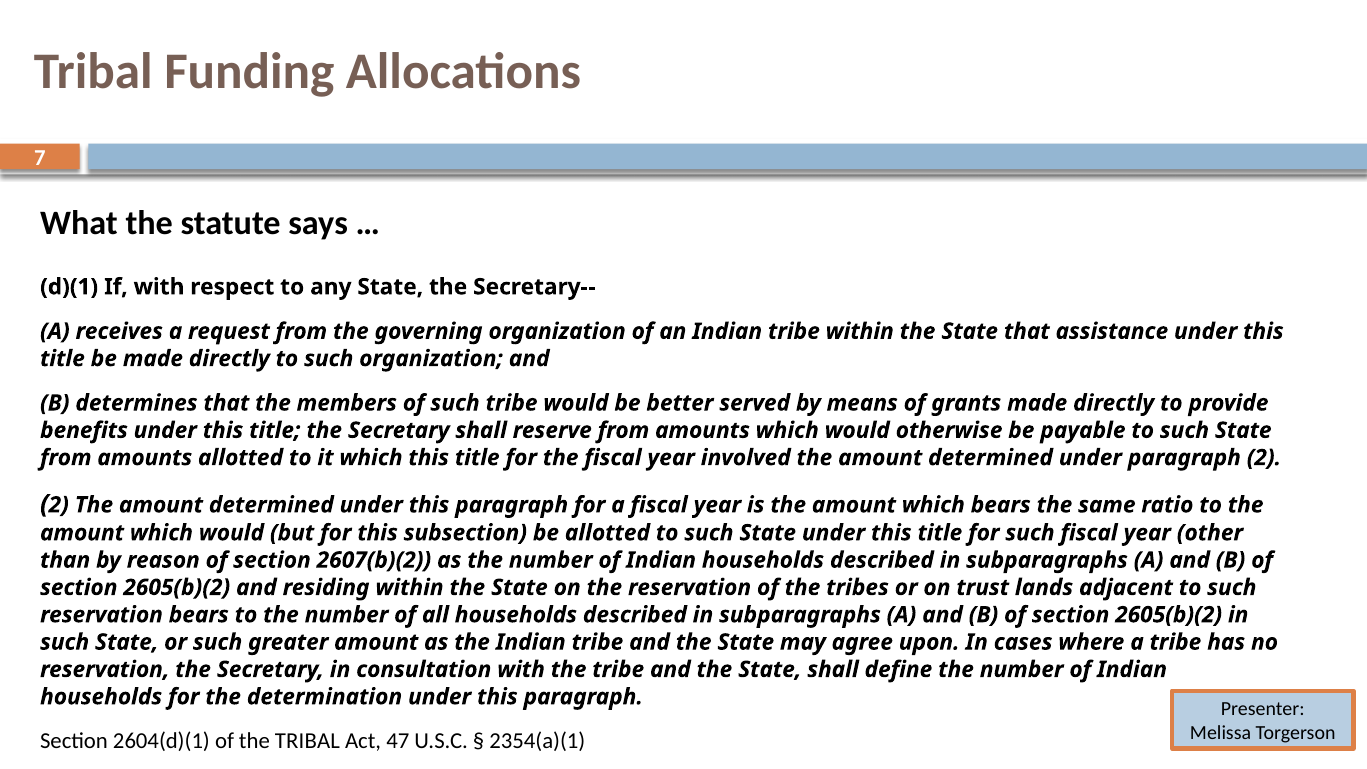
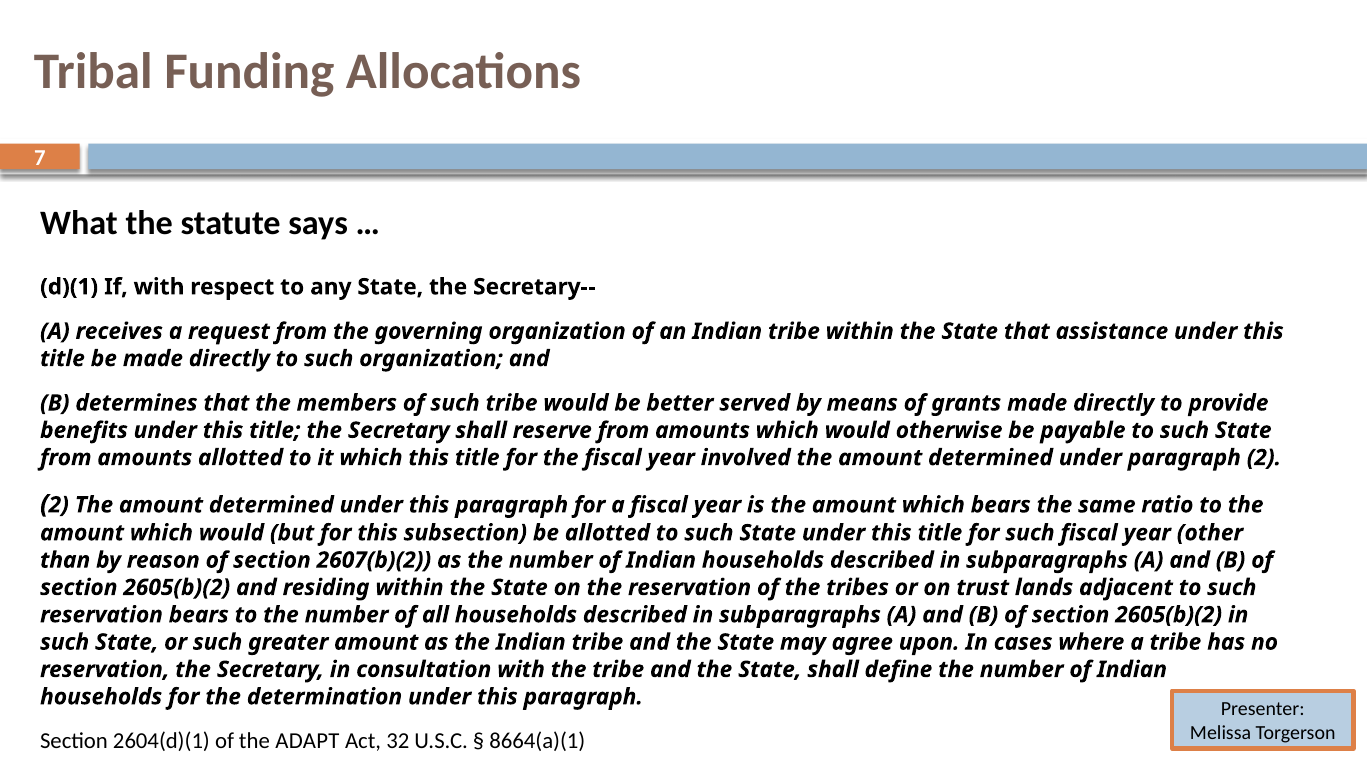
the TRIBAL: TRIBAL -> ADAPT
47: 47 -> 32
2354(a)(1: 2354(a)(1 -> 8664(a)(1
